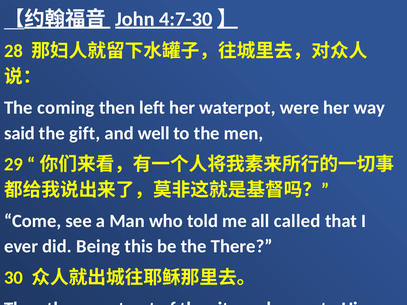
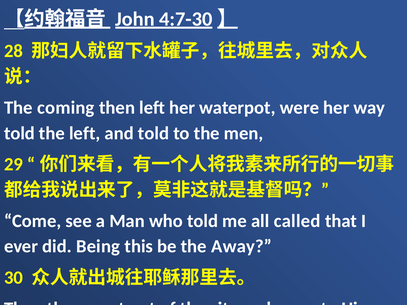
said at (19, 133): said -> told
the gift: gift -> left
and well: well -> told
There: There -> Away
